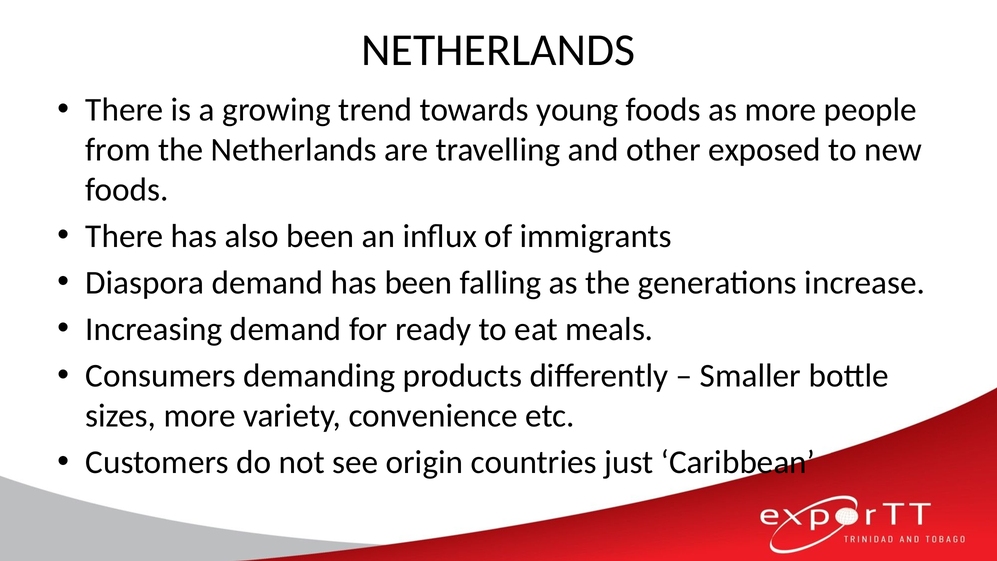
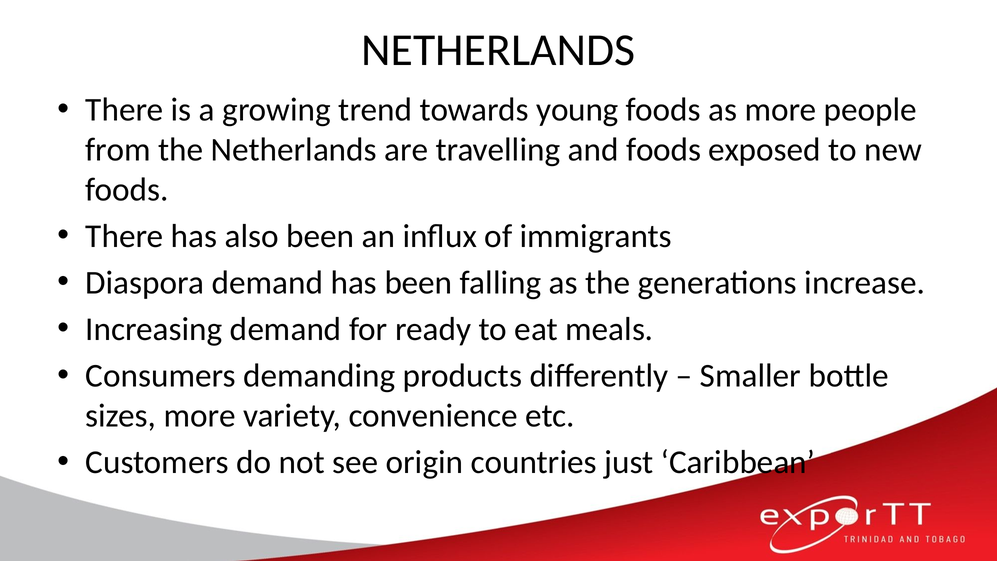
and other: other -> foods
